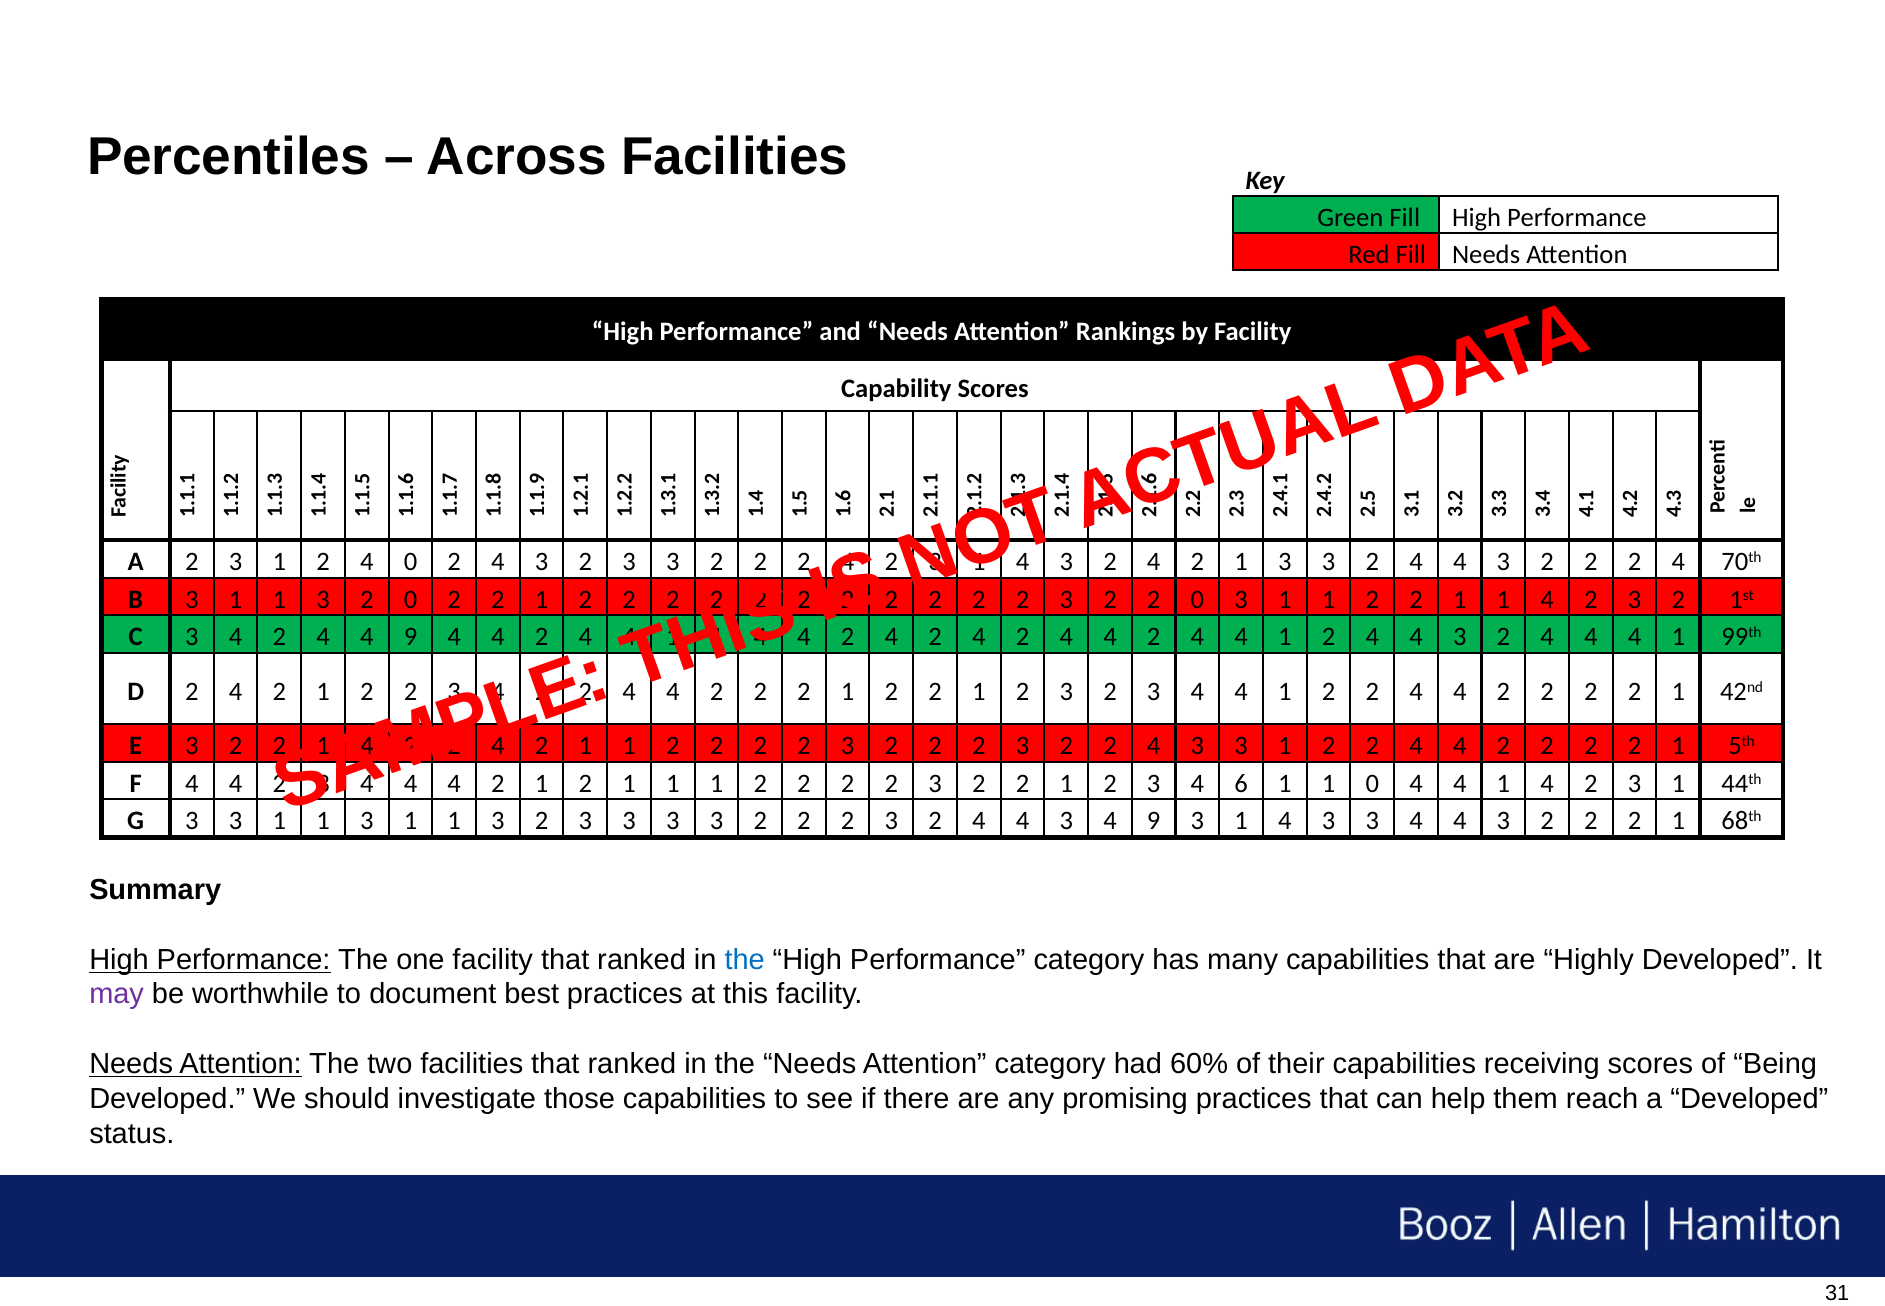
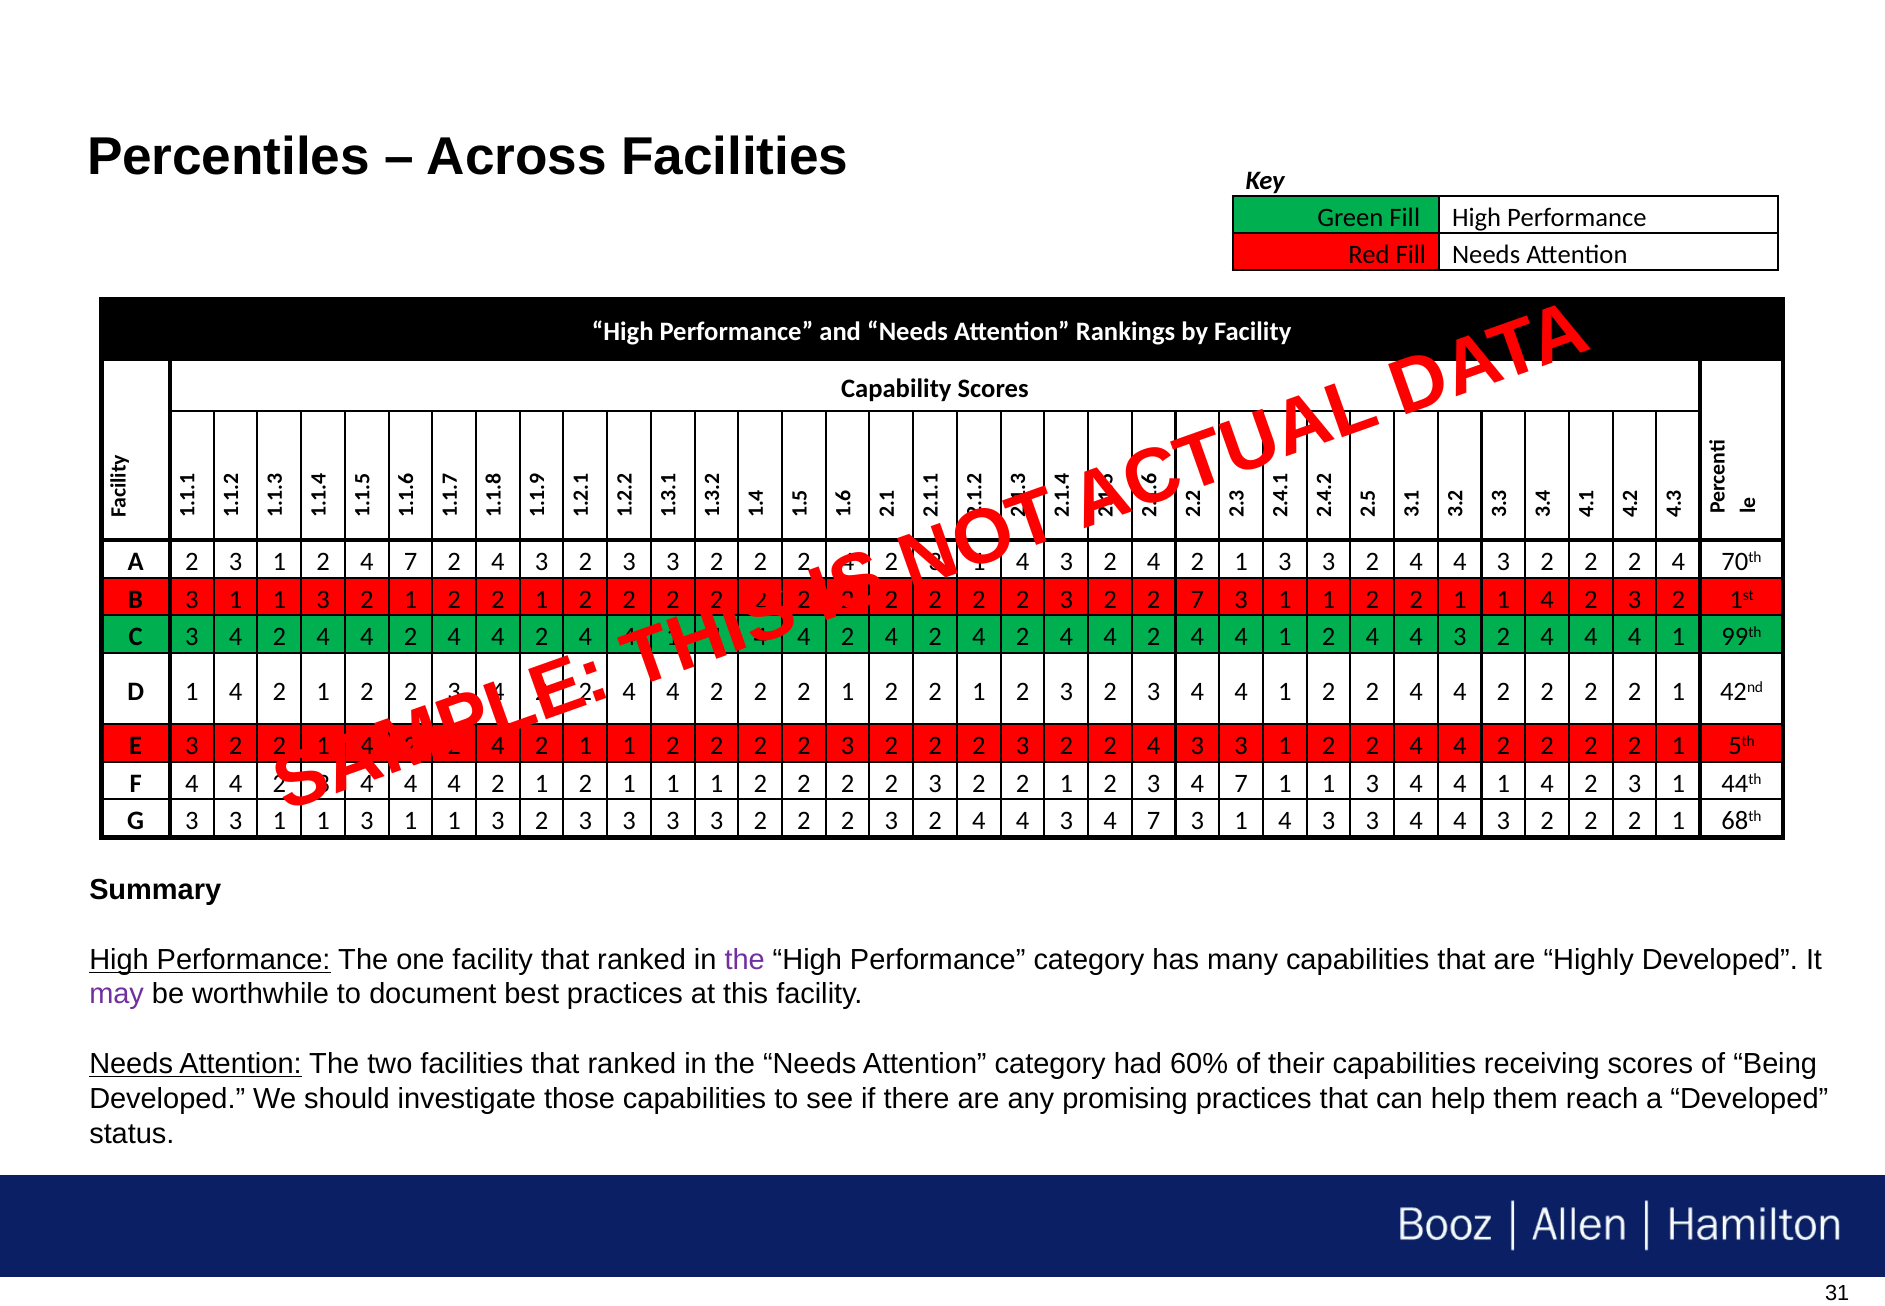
2 4 0: 0 -> 7
3 2 0: 0 -> 1
2 2 0: 0 -> 7
9 at (410, 637): 9 -> 2
D 2: 2 -> 1
2 3 4 6: 6 -> 7
0 at (1372, 783): 0 -> 3
4 3 4 9: 9 -> 7
the at (745, 959) colour: blue -> purple
